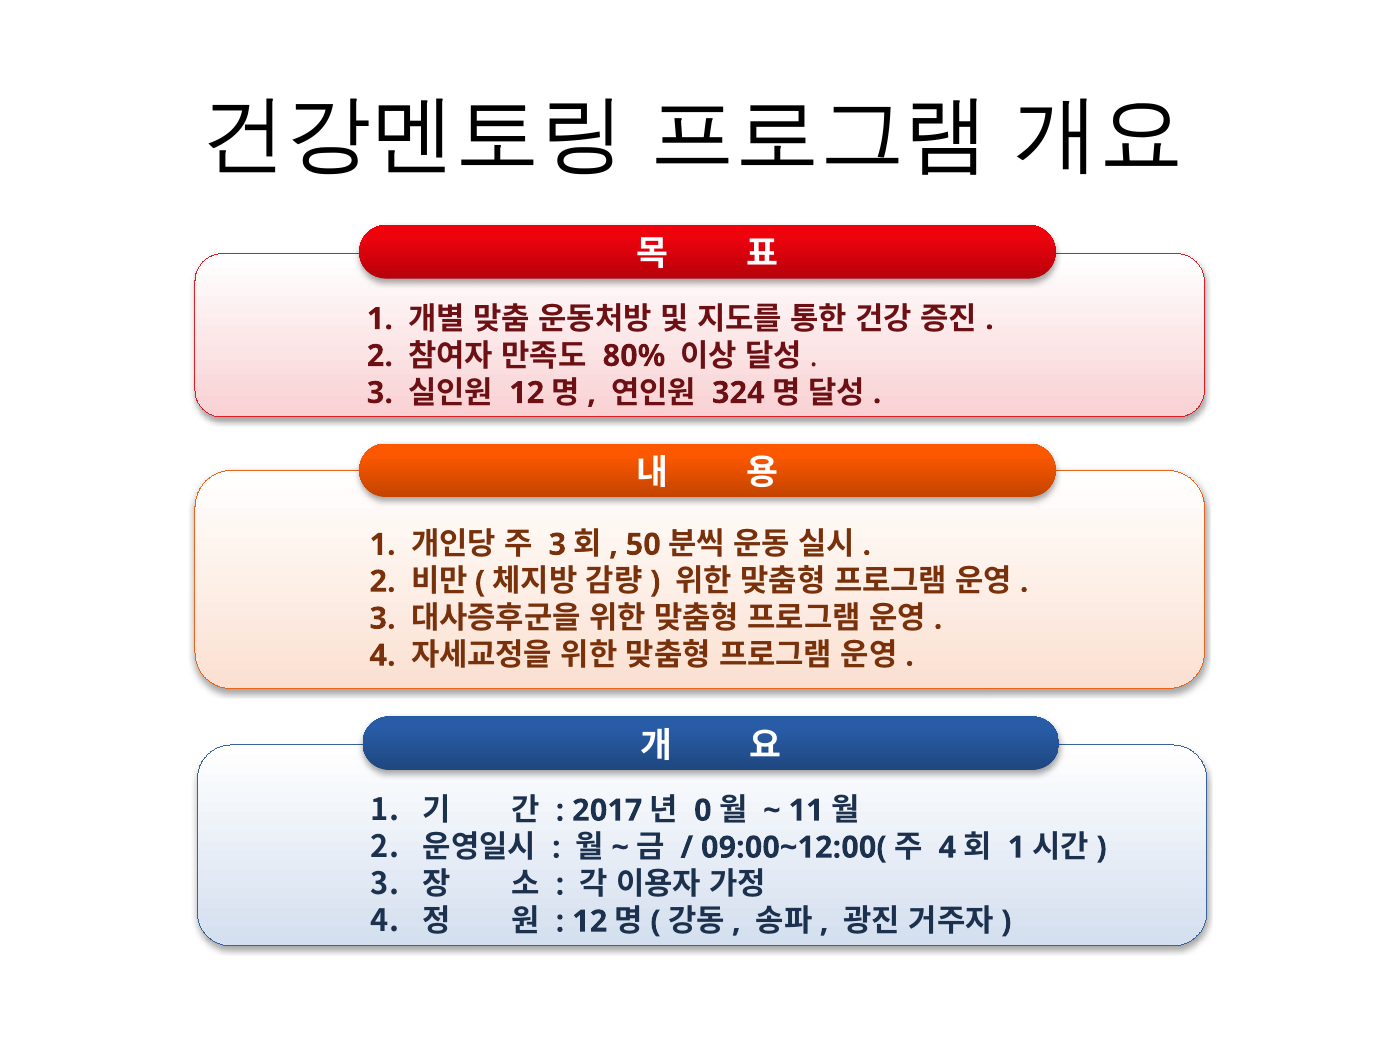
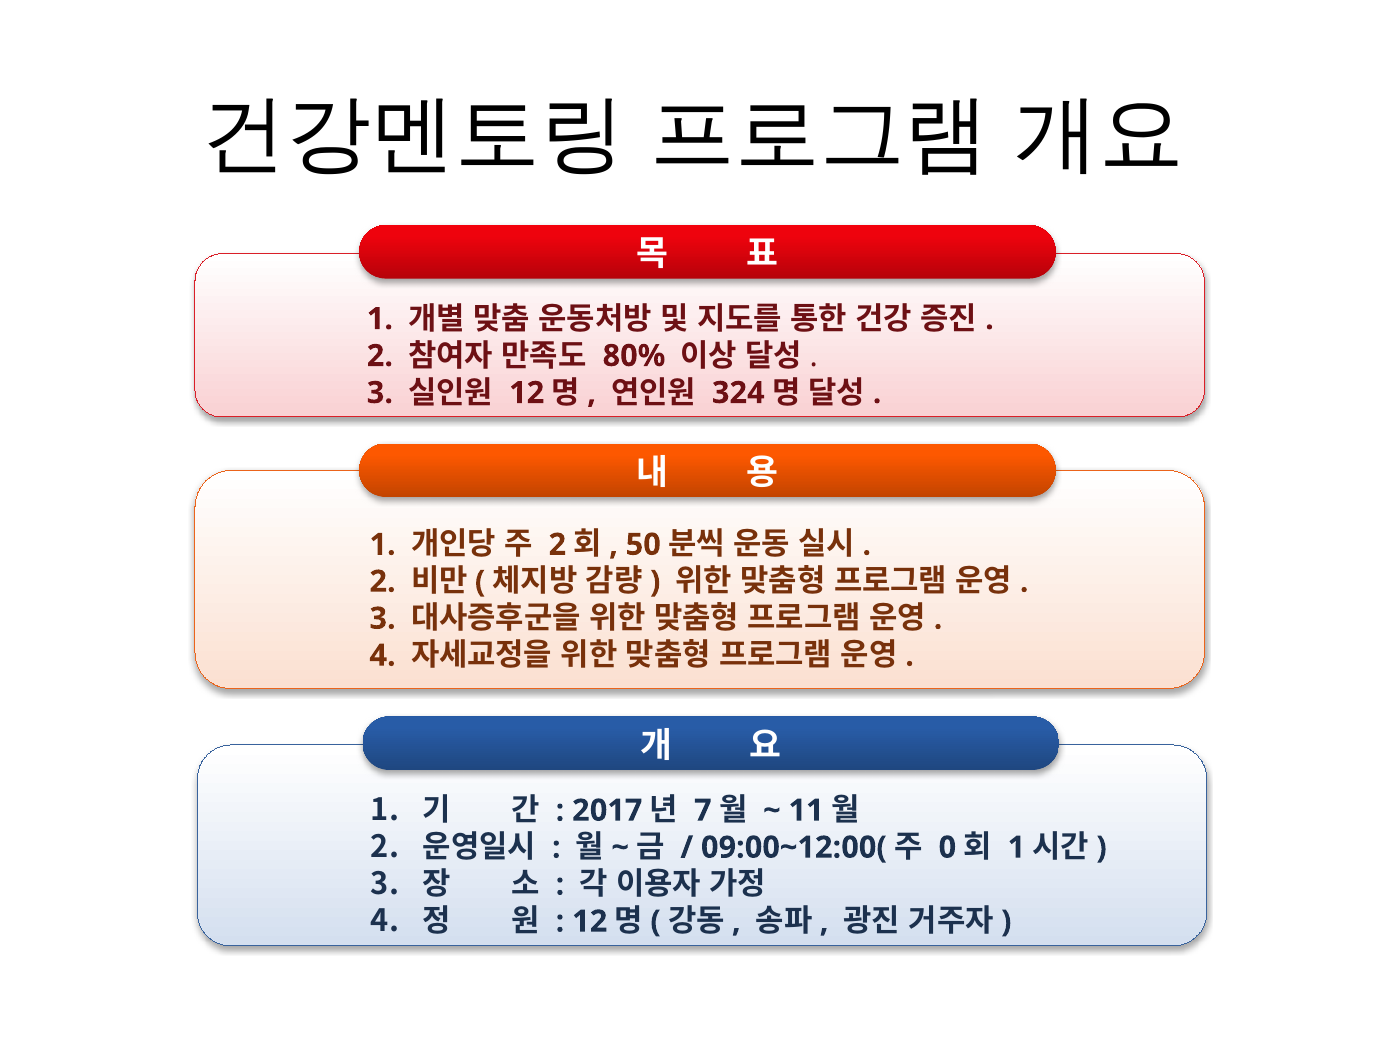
3 at (557, 545): 3 -> 2
0: 0 -> 7
4 at (947, 848): 4 -> 0
